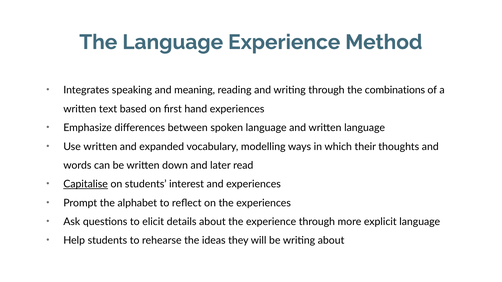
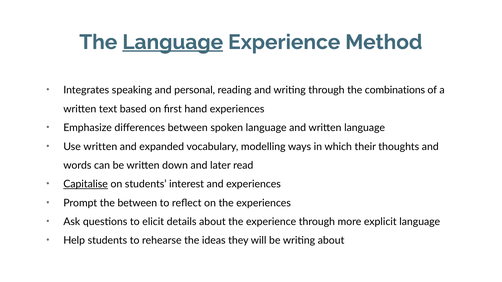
Language at (173, 42) underline: none -> present
meaning: meaning -> personal
the alphabet: alphabet -> between
